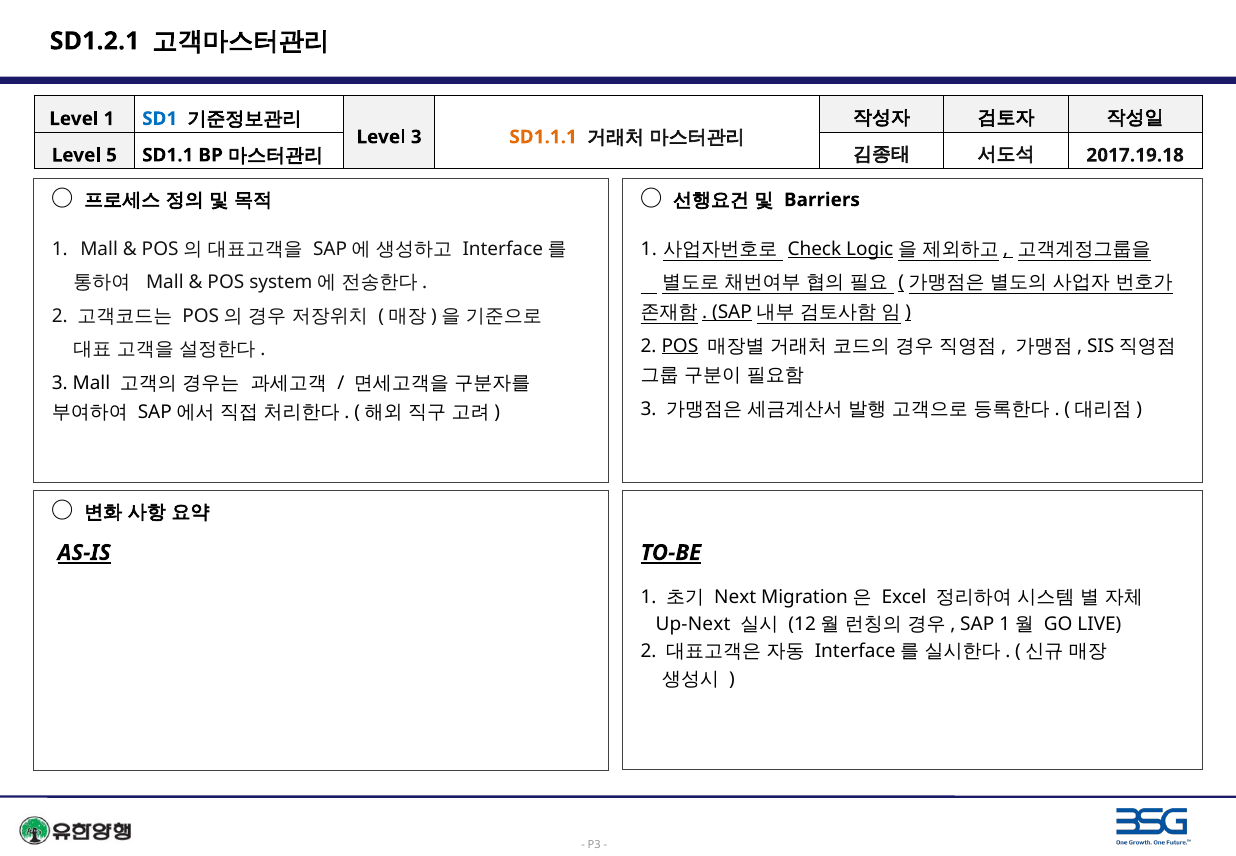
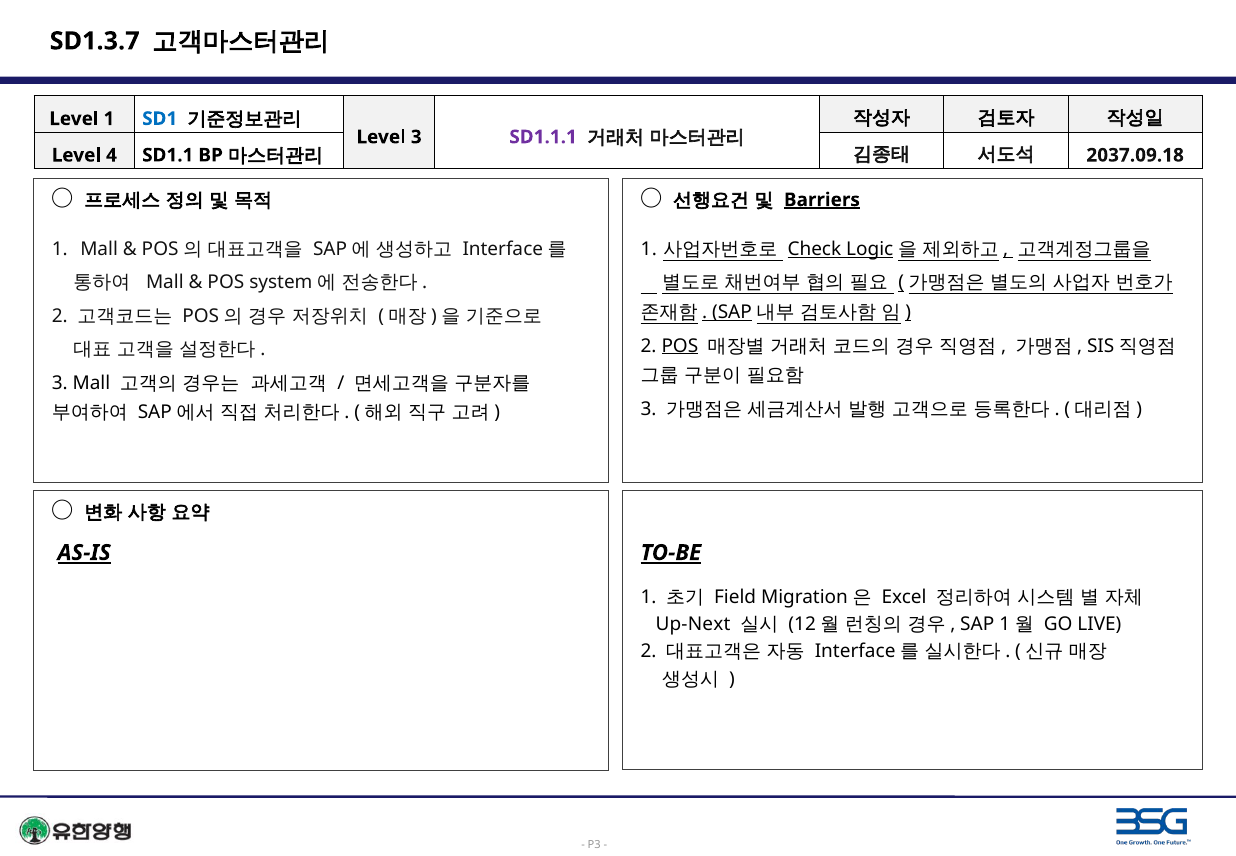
SD1.2.1: SD1.2.1 -> SD1.3.7
SD1.1.1 colour: orange -> purple
5: 5 -> 4
2017.19.18: 2017.19.18 -> 2037.09.18
Barriers underline: none -> present
Next: Next -> Field
